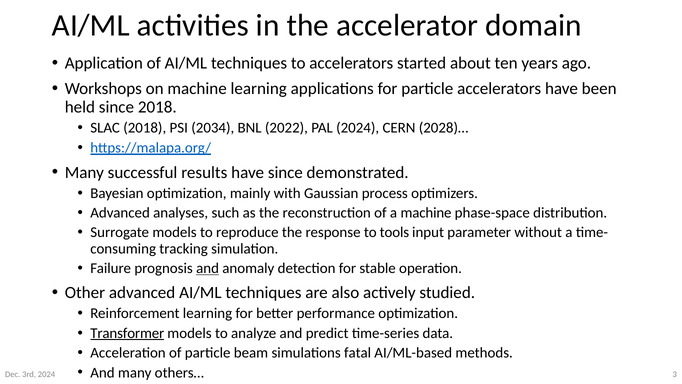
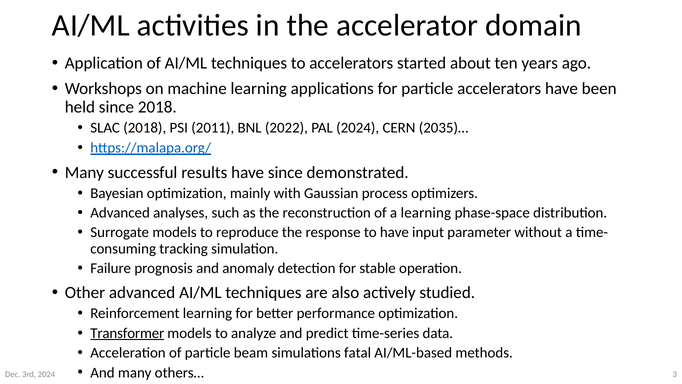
2034: 2034 -> 2011
2028)…: 2028)… -> 2035)…
a machine: machine -> learning
to tools: tools -> have
and at (208, 268) underline: present -> none
